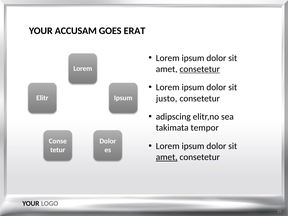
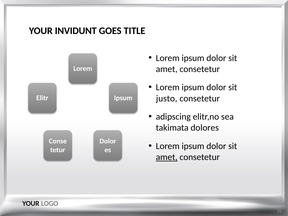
ACCUSAM: ACCUSAM -> INVIDUNT
ERAT: ERAT -> TITLE
consetetur at (200, 69) underline: present -> none
tempor: tempor -> dolores
